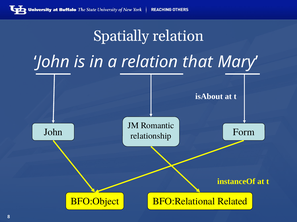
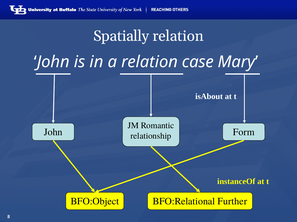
that: that -> case
Related: Related -> Further
